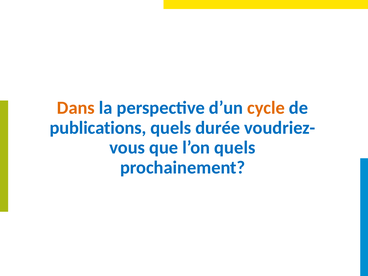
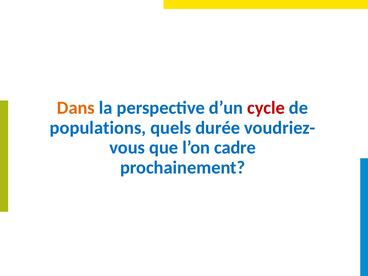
cycle colour: orange -> red
publications: publications -> populations
l’on quels: quels -> cadre
